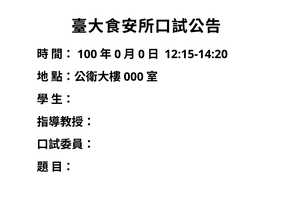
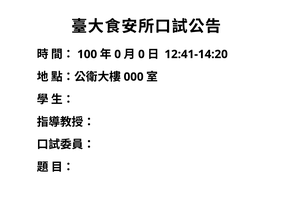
12:15-14:20: 12:15-14:20 -> 12:41-14:20
